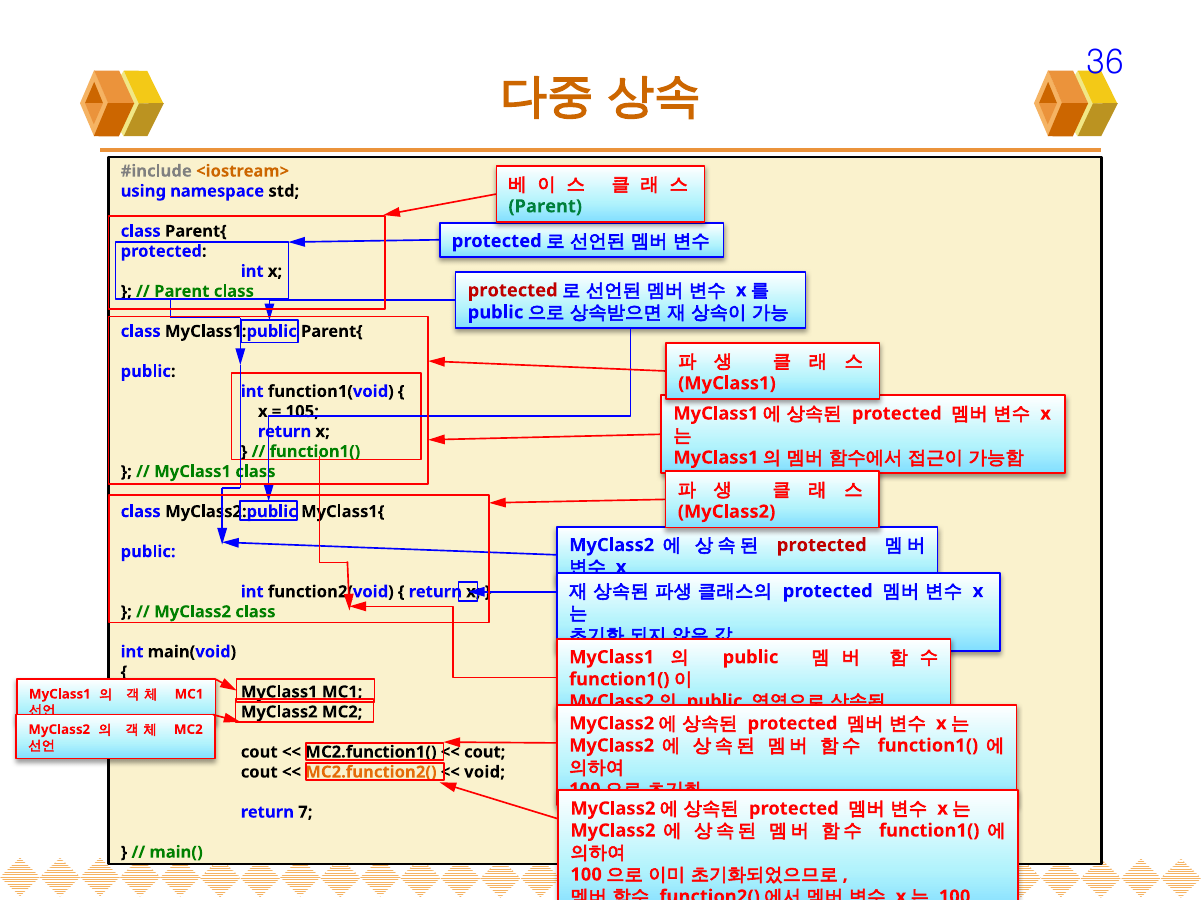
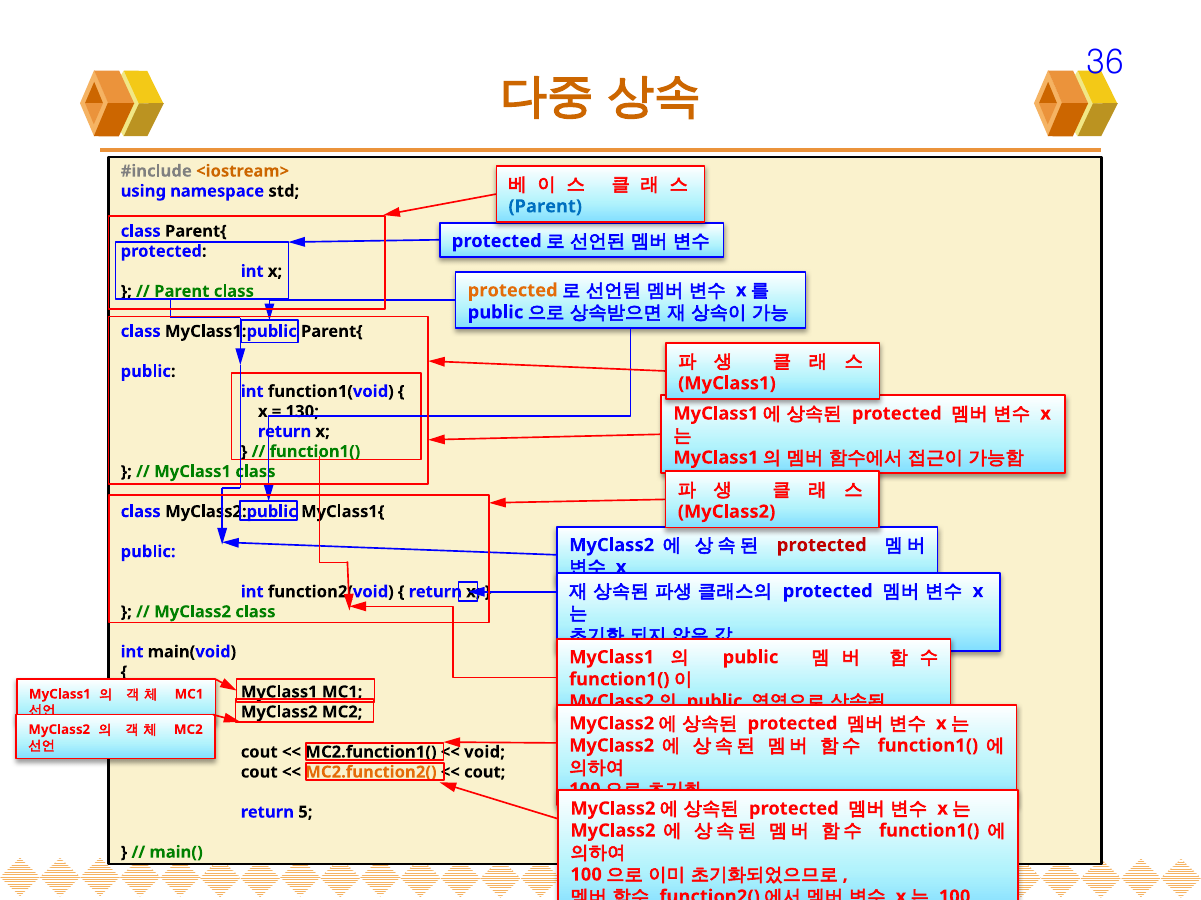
Parent at (545, 206) colour: green -> blue
protected at (513, 291) colour: red -> orange
105: 105 -> 130
cout at (485, 753): cout -> void
void at (485, 773): void -> cout
7: 7 -> 5
